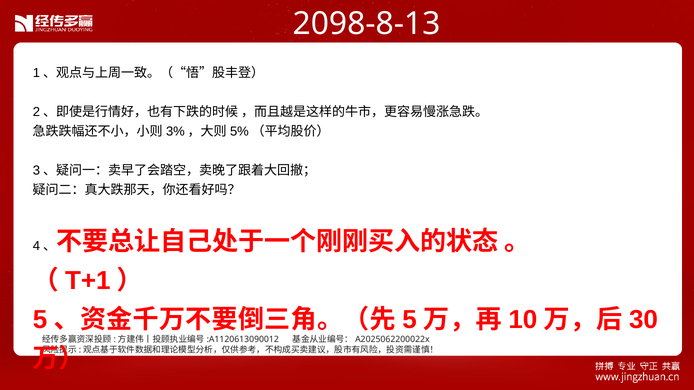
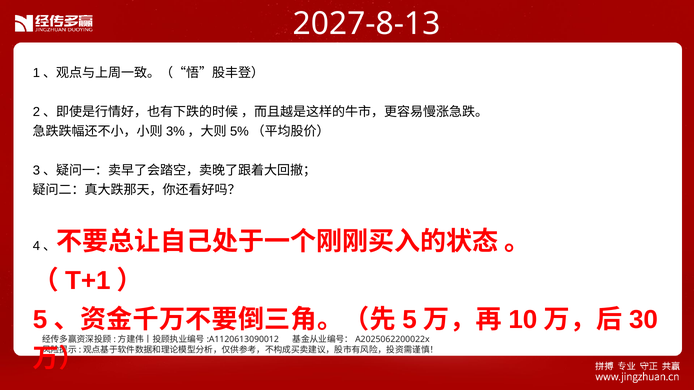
2098-8-13: 2098-8-13 -> 2027-8-13
